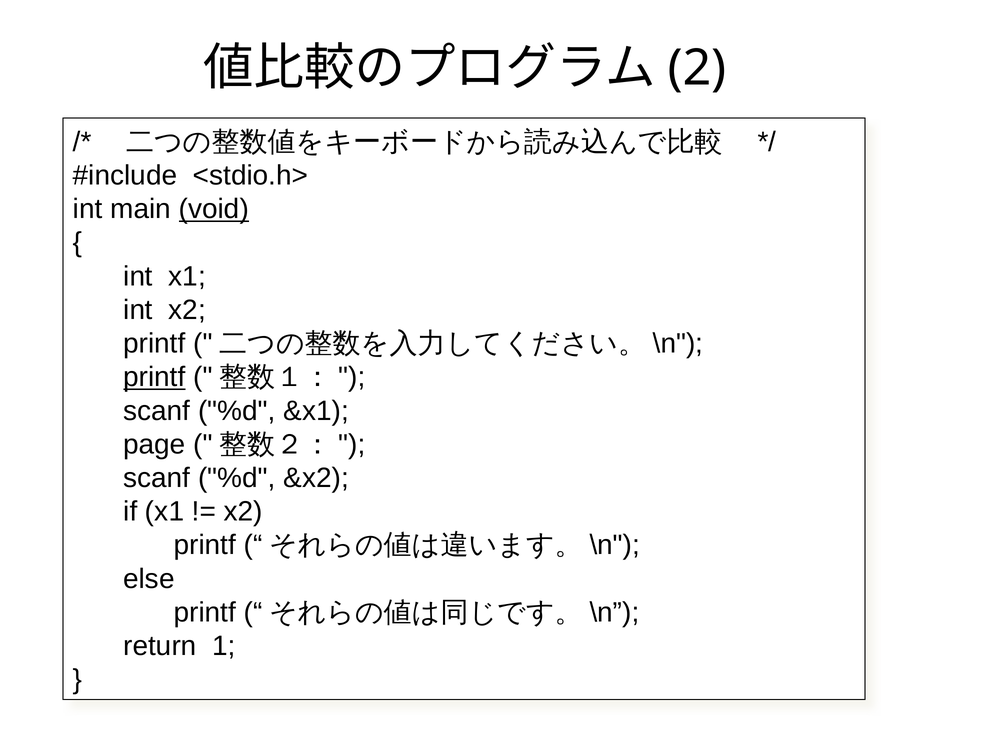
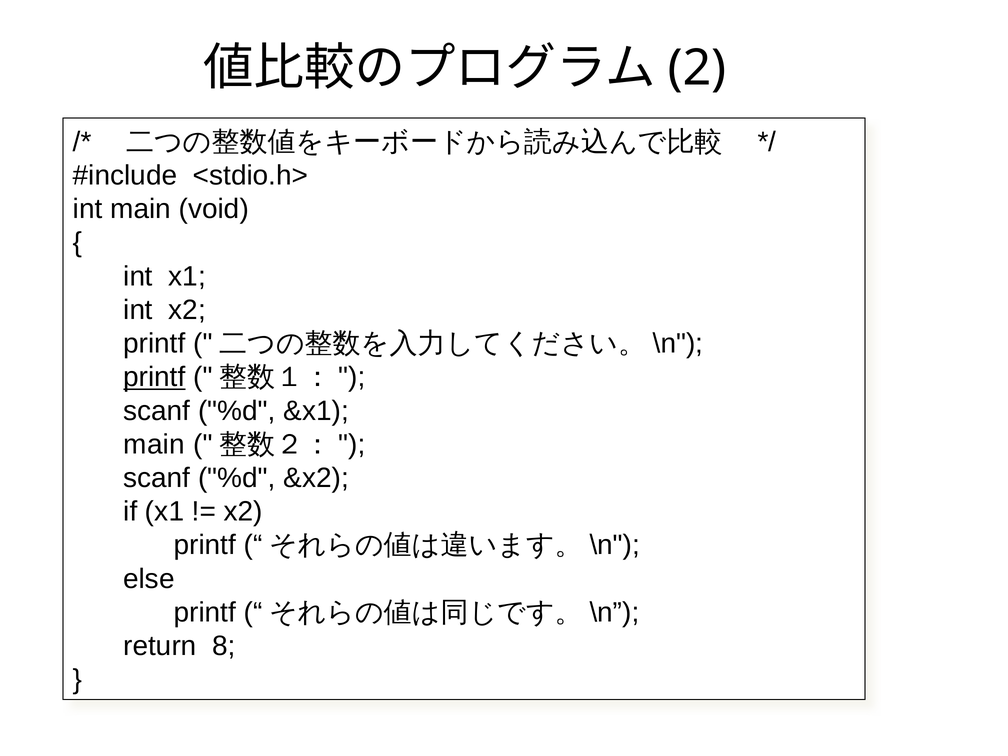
void underline: present -> none
page at (154, 444): page -> main
1: 1 -> 8
